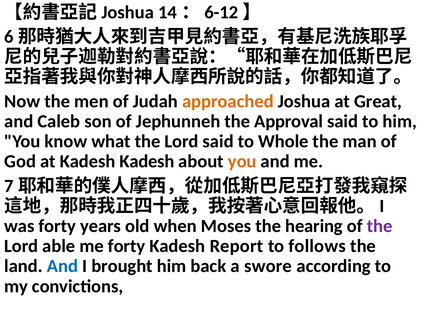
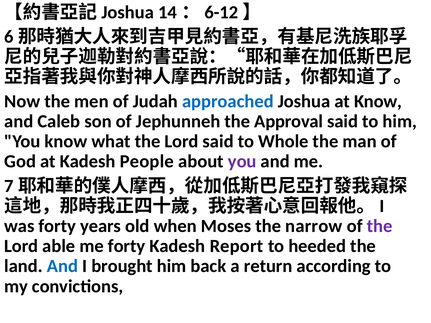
approached colour: orange -> blue
at Great: Great -> Know
Kadesh Kadesh: Kadesh -> People
you at (242, 162) colour: orange -> purple
hearing: hearing -> narrow
follows: follows -> heeded
swore: swore -> return
